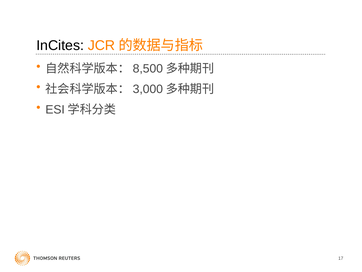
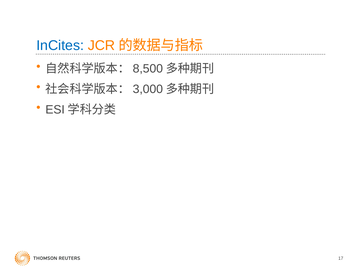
InCites colour: black -> blue
